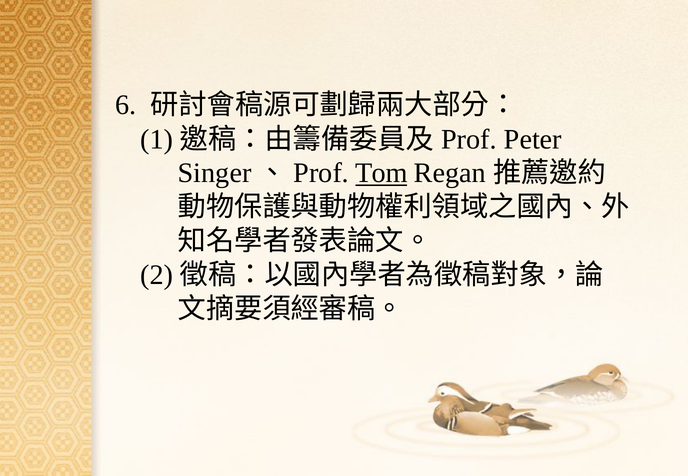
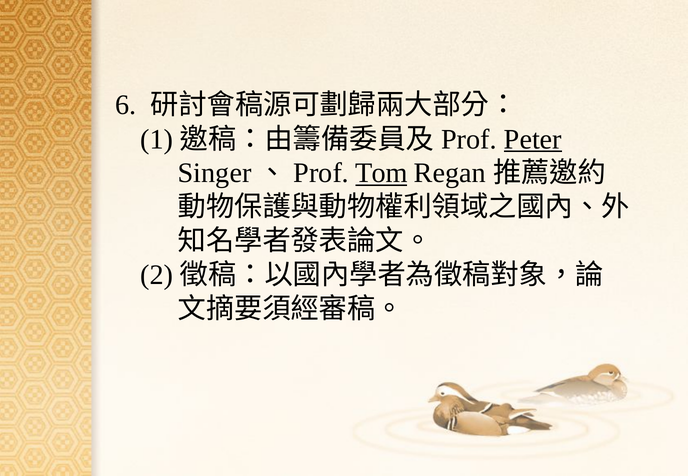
Peter underline: none -> present
